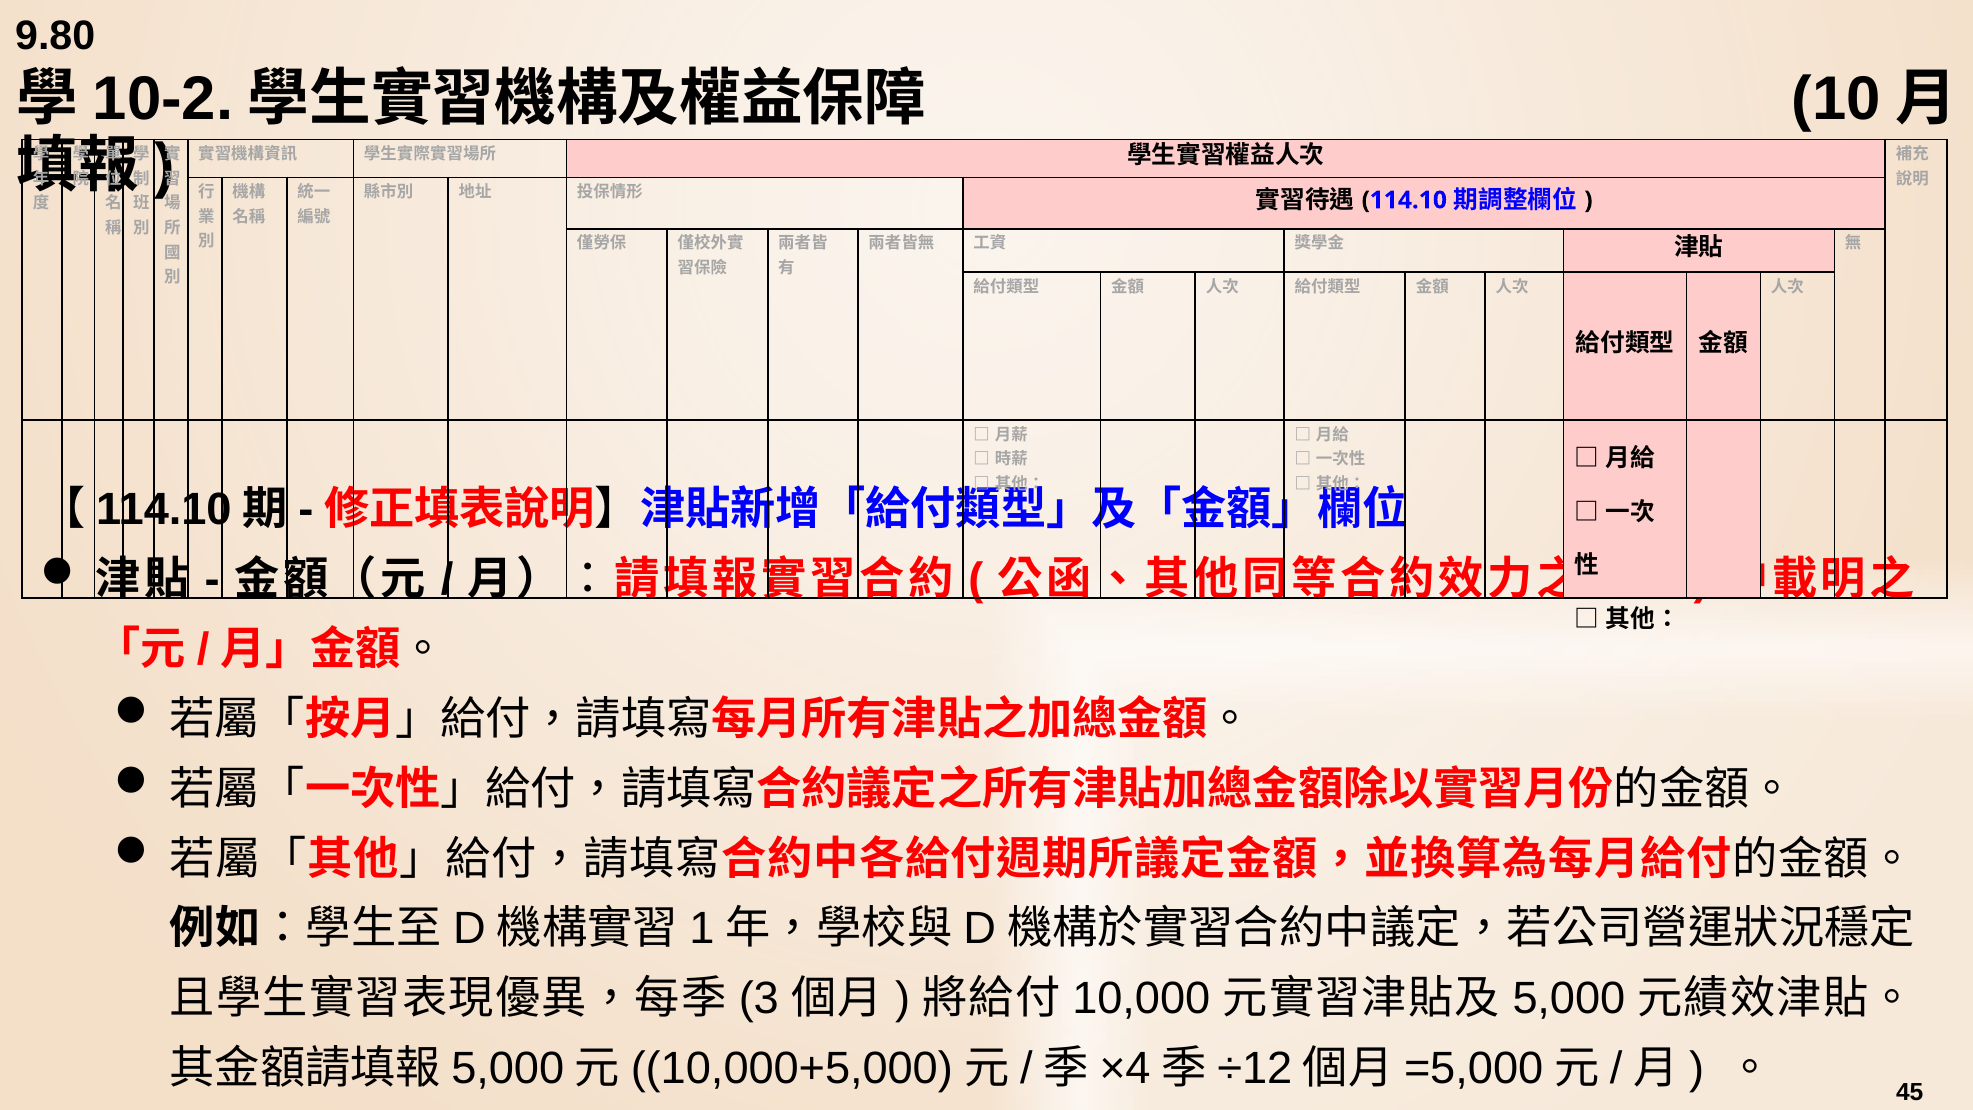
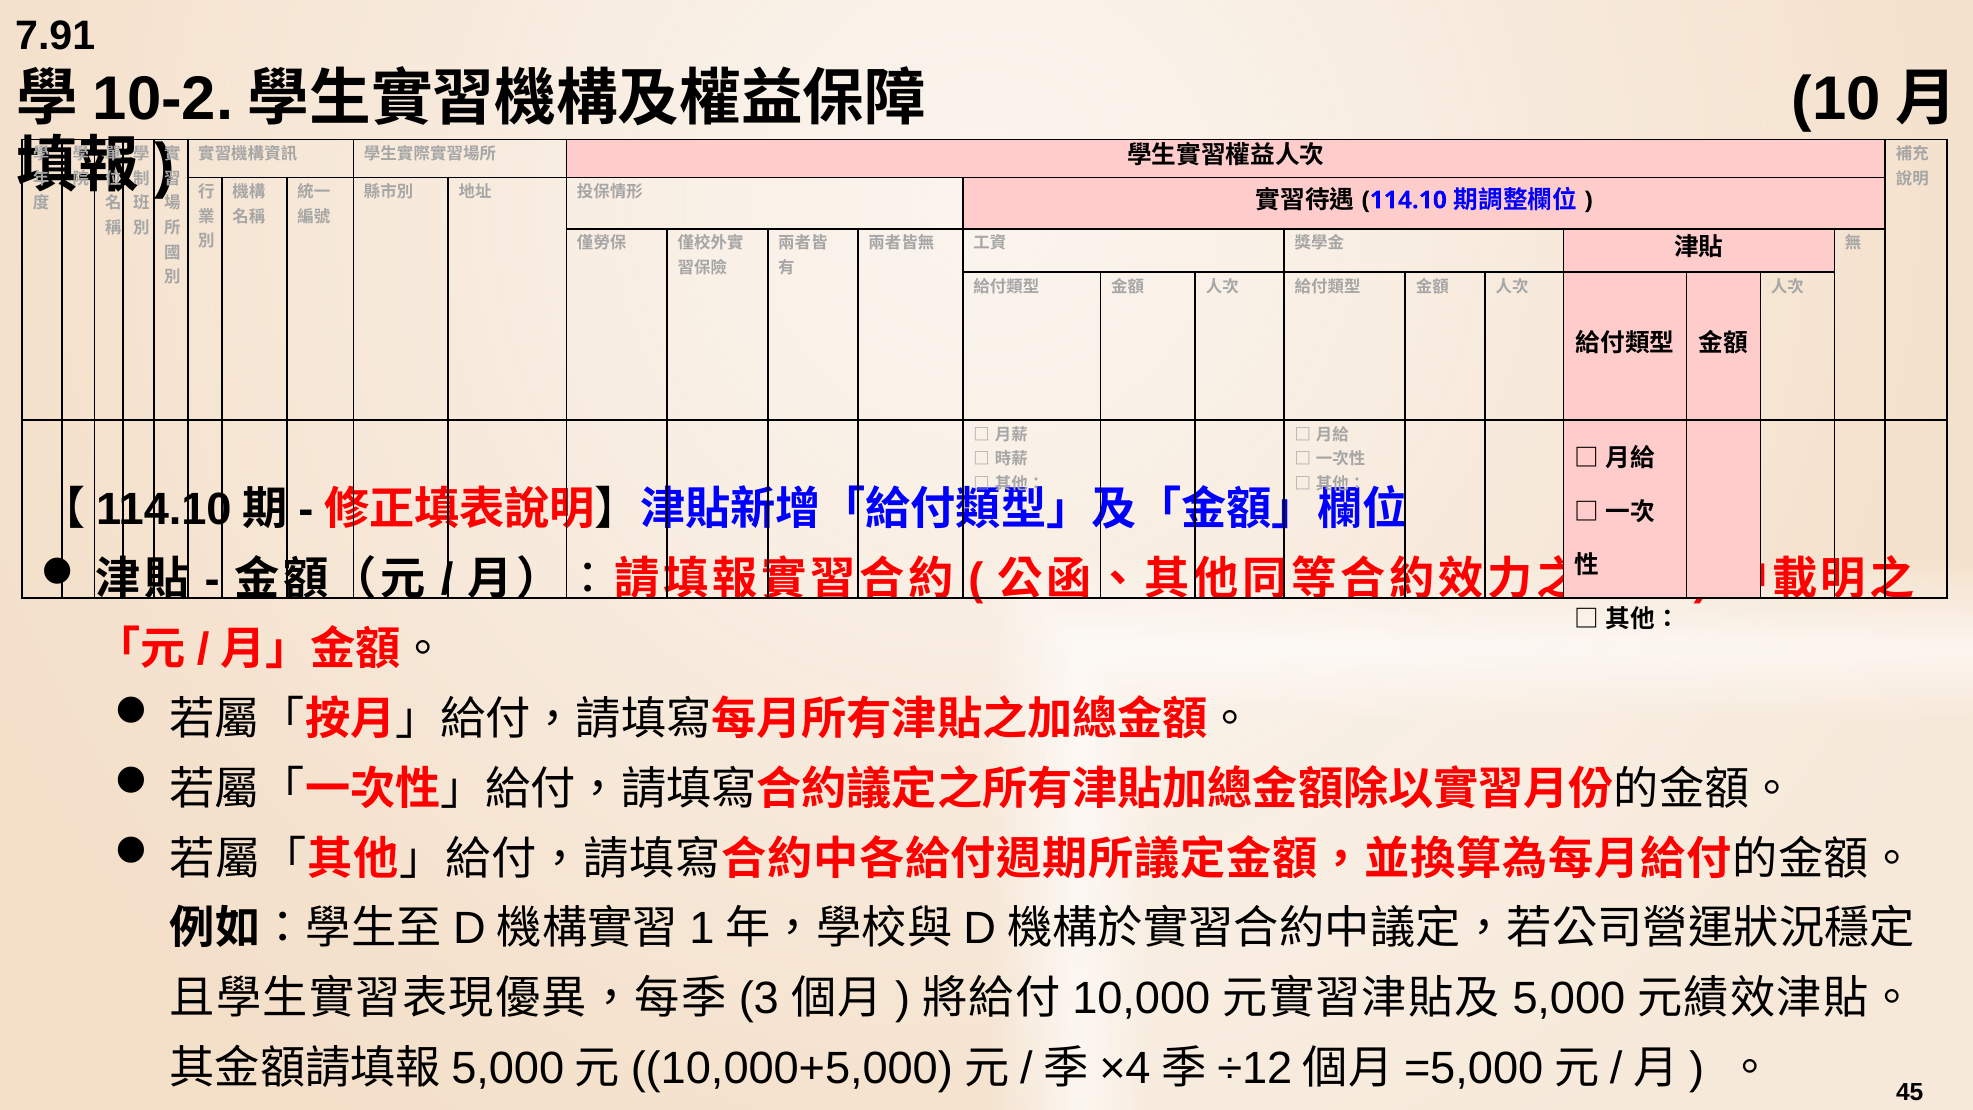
9.80: 9.80 -> 7.91
